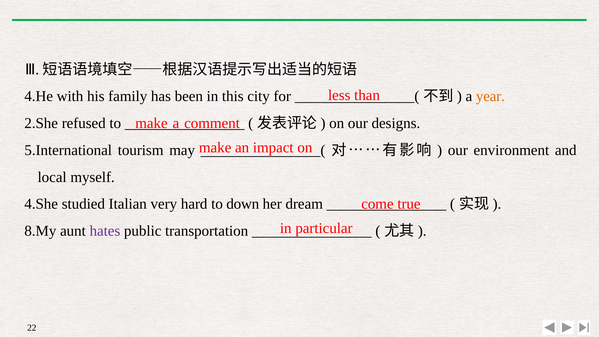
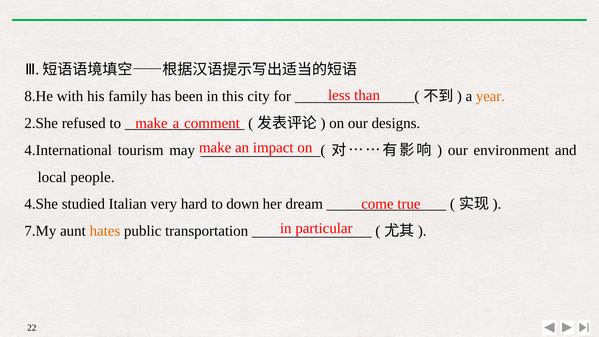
4.He: 4.He -> 8.He
5.International: 5.International -> 4.International
myself: myself -> people
8.My: 8.My -> 7.My
hates colour: purple -> orange
